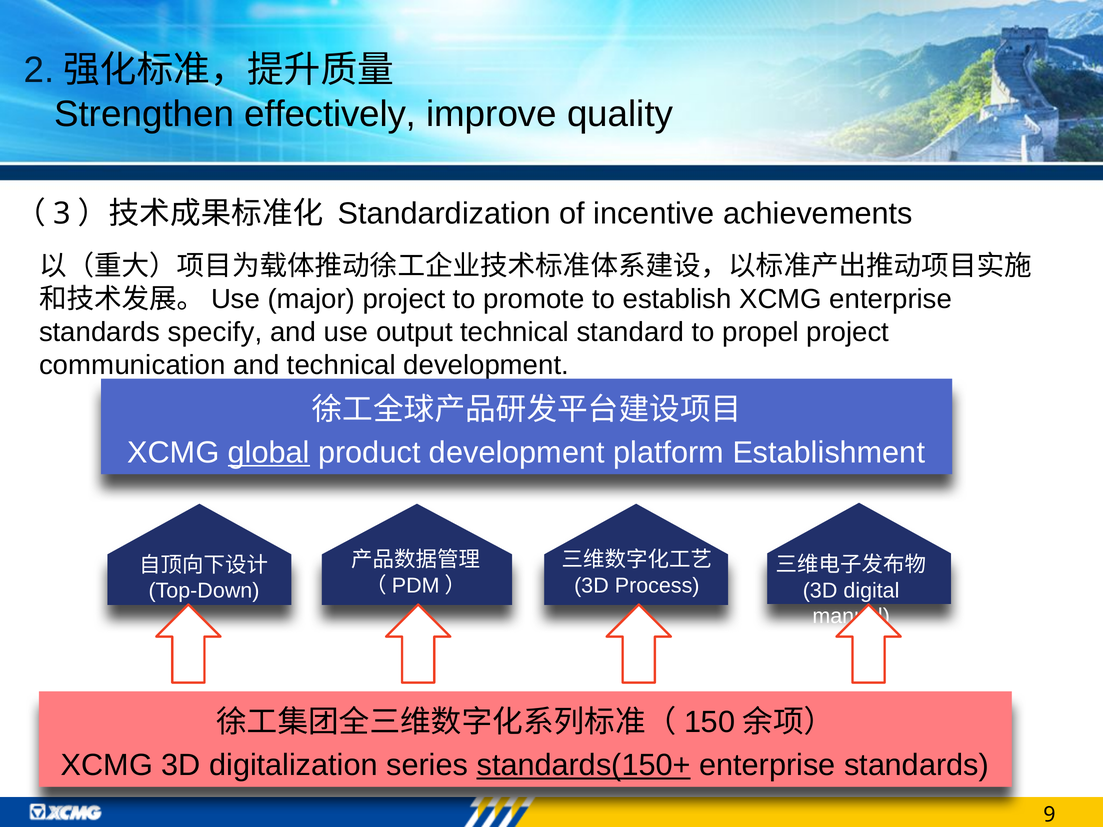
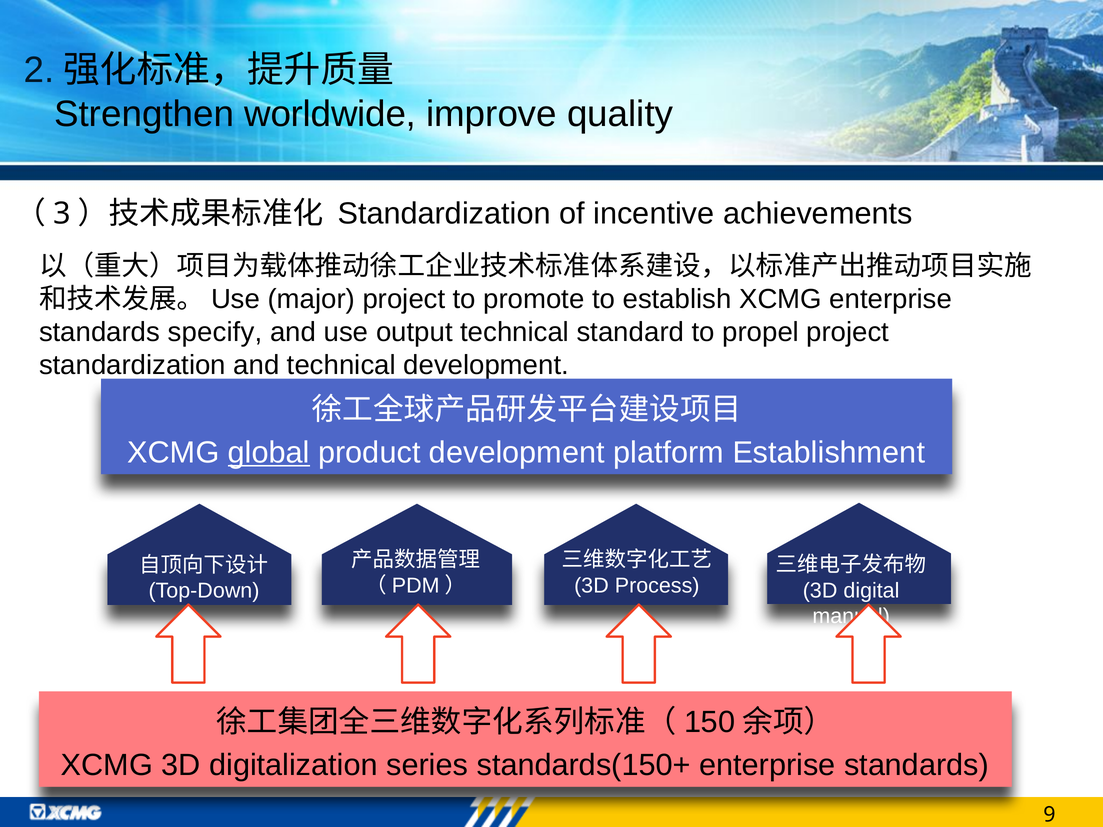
effectively: effectively -> worldwide
communication at (132, 365): communication -> standardization
standards(150+ underline: present -> none
